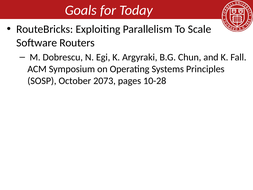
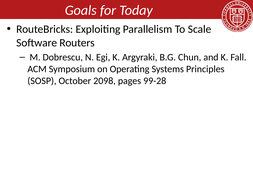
2073: 2073 -> 2098
10-28: 10-28 -> 99-28
